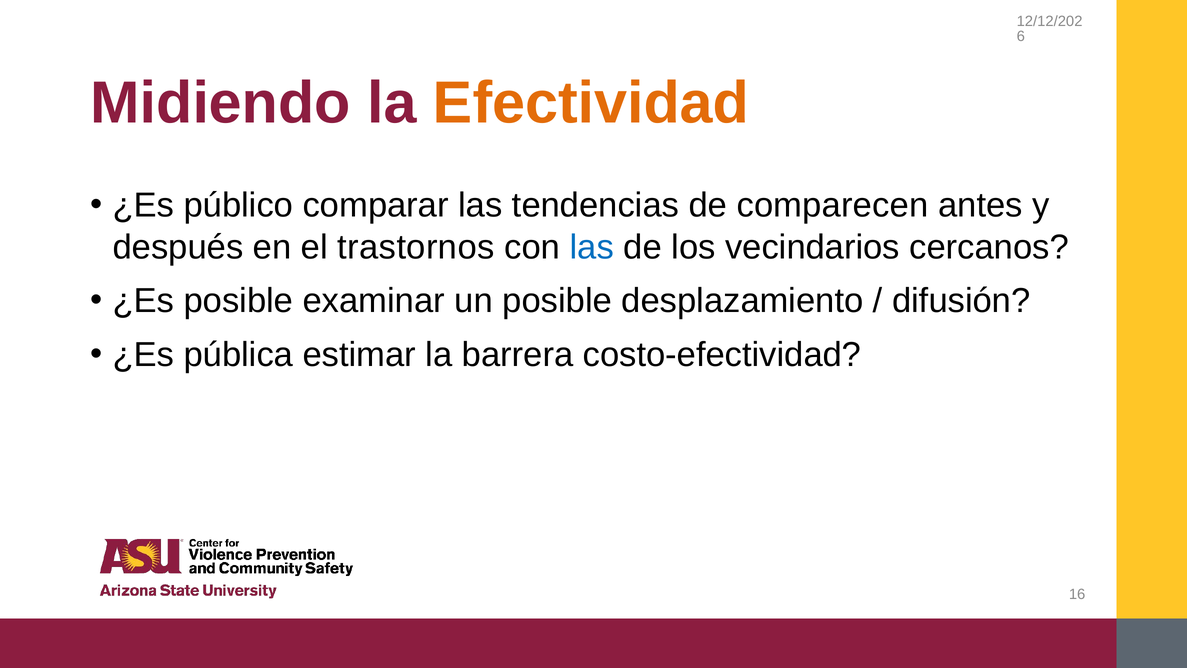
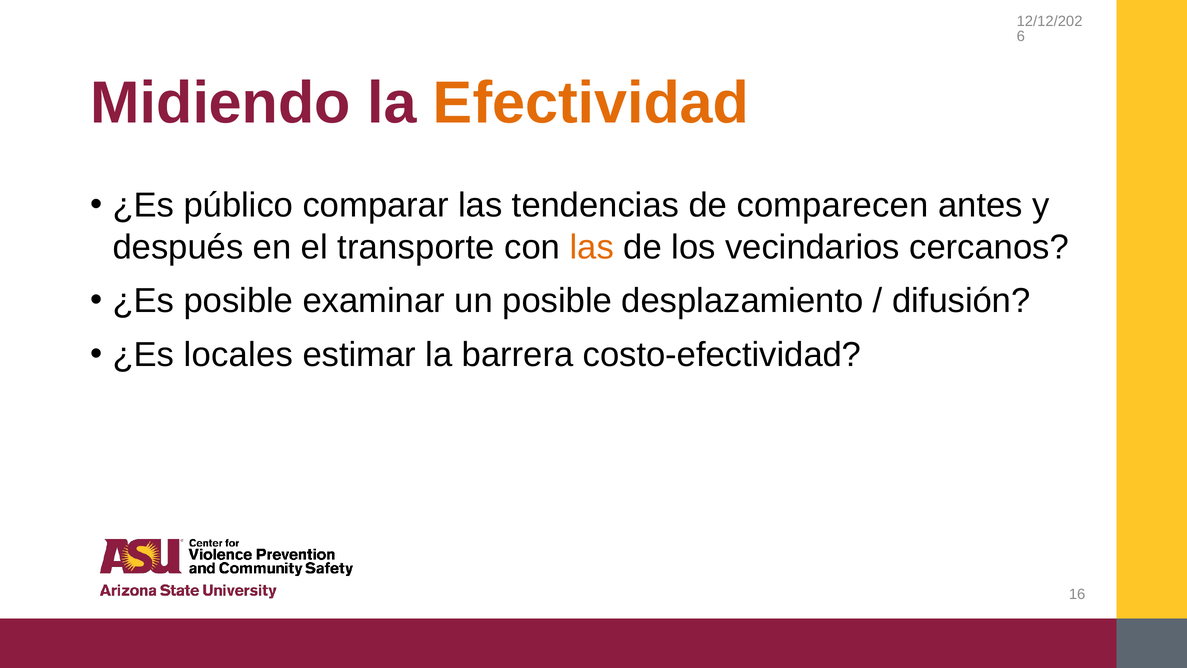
trastornos: trastornos -> transporte
las at (592, 247) colour: blue -> orange
pública: pública -> locales
